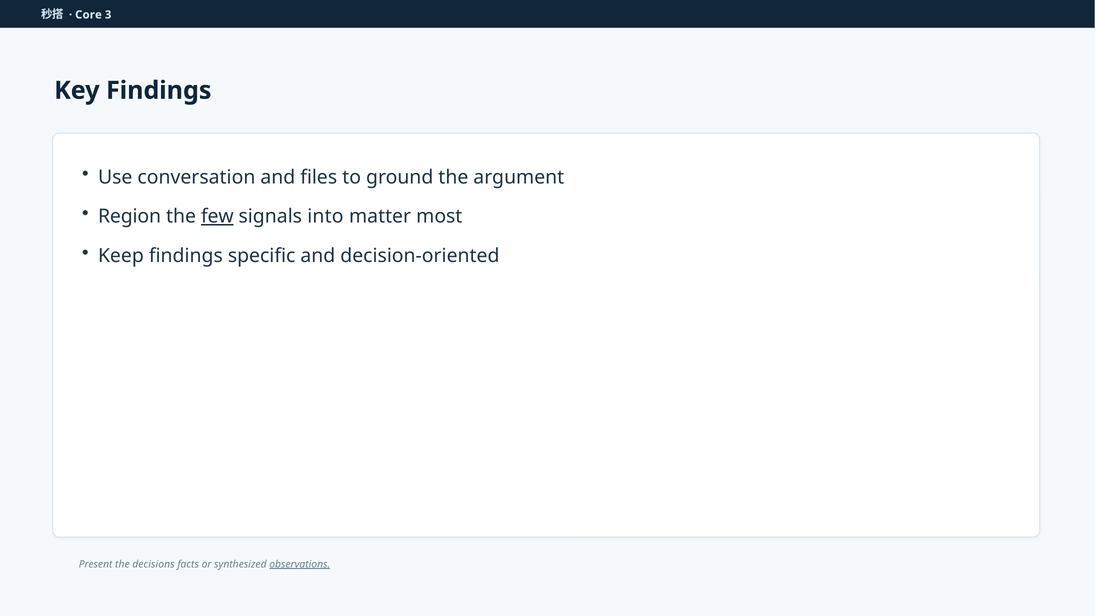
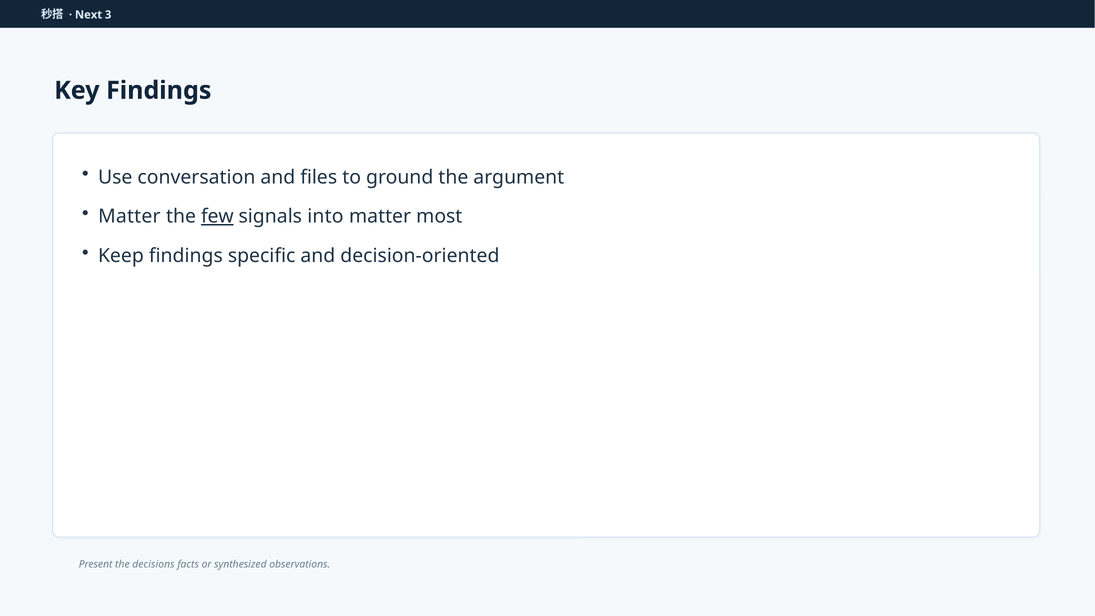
Core: Core -> Next
Region at (130, 216): Region -> Matter
observations underline: present -> none
